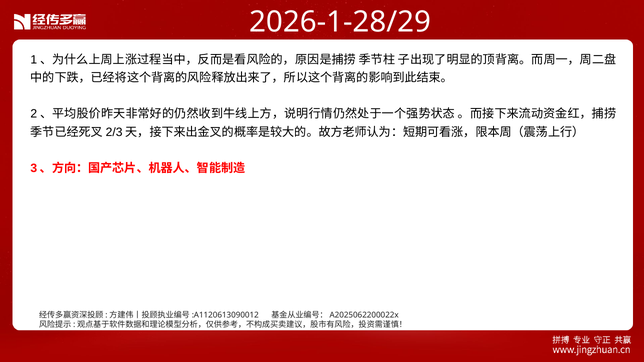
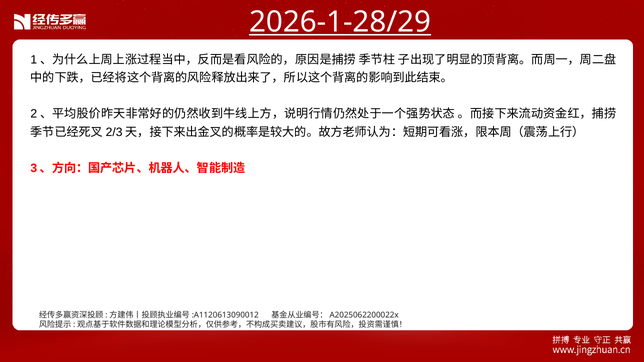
2026-1-28/29 underline: none -> present
